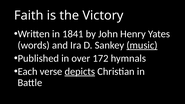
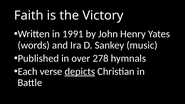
1841: 1841 -> 1991
music underline: present -> none
172: 172 -> 278
